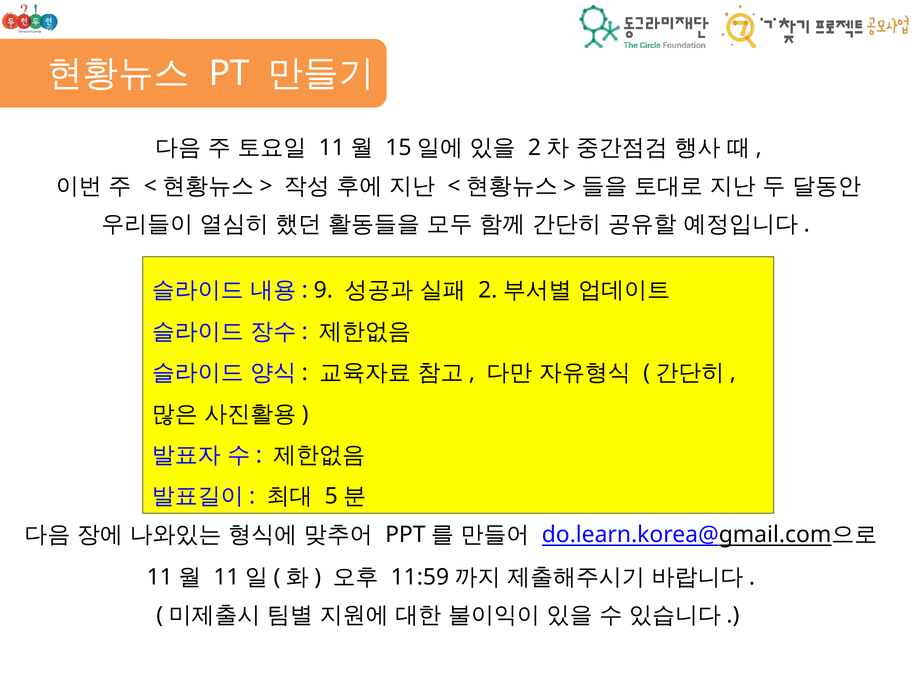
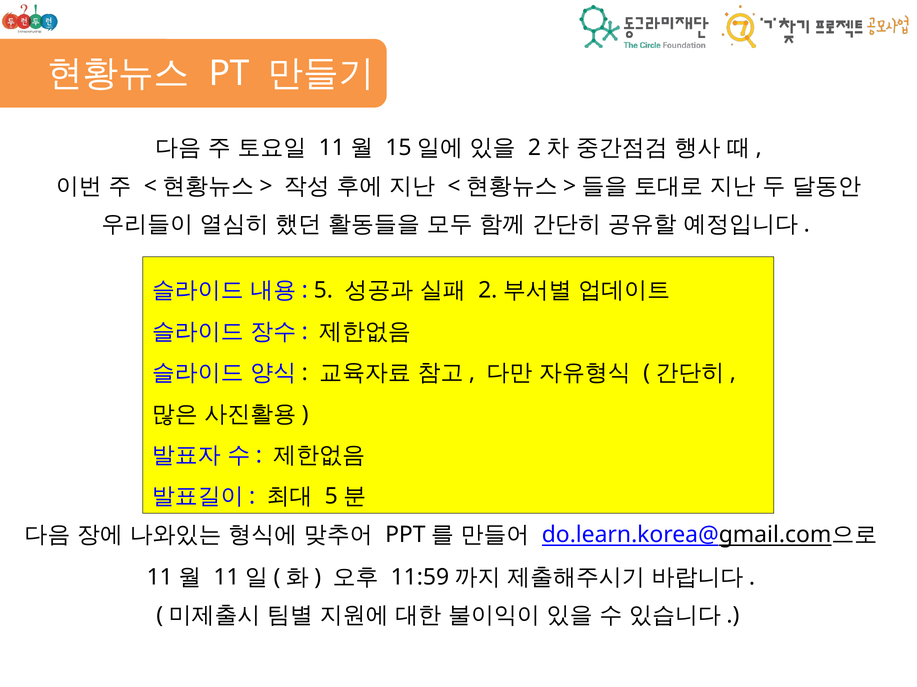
9: 9 -> 5
